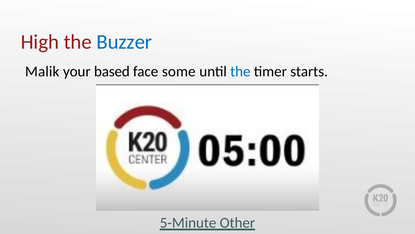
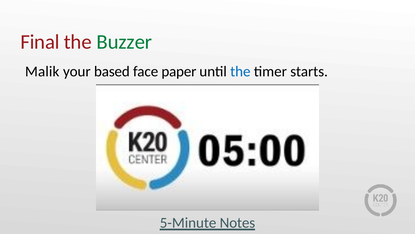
High: High -> Final
Buzzer colour: blue -> green
some: some -> paper
Other: Other -> Notes
